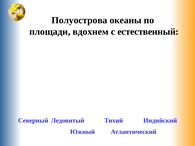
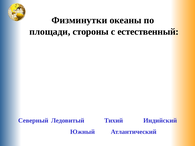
Полуострова: Полуострова -> Физминутки
вдохнем: вдохнем -> стороны
